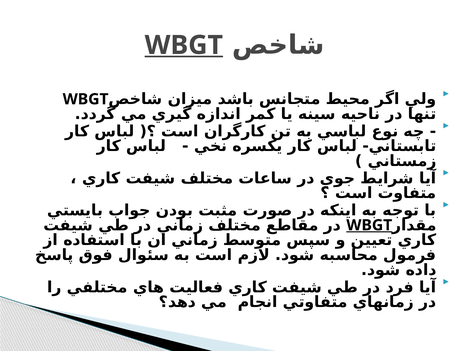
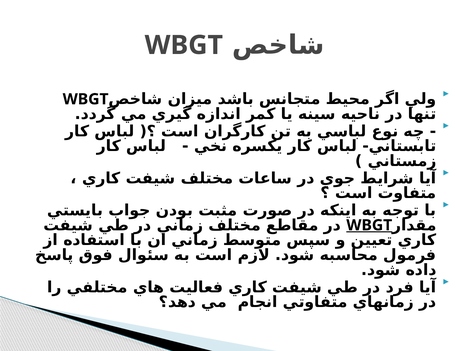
WBGT at (184, 45) underline: present -> none
